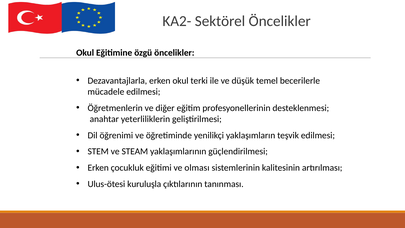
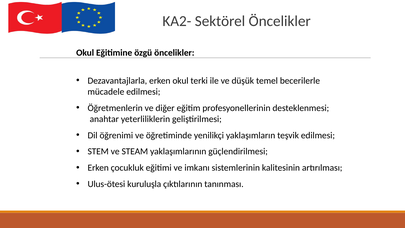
olması: olması -> imkanı
